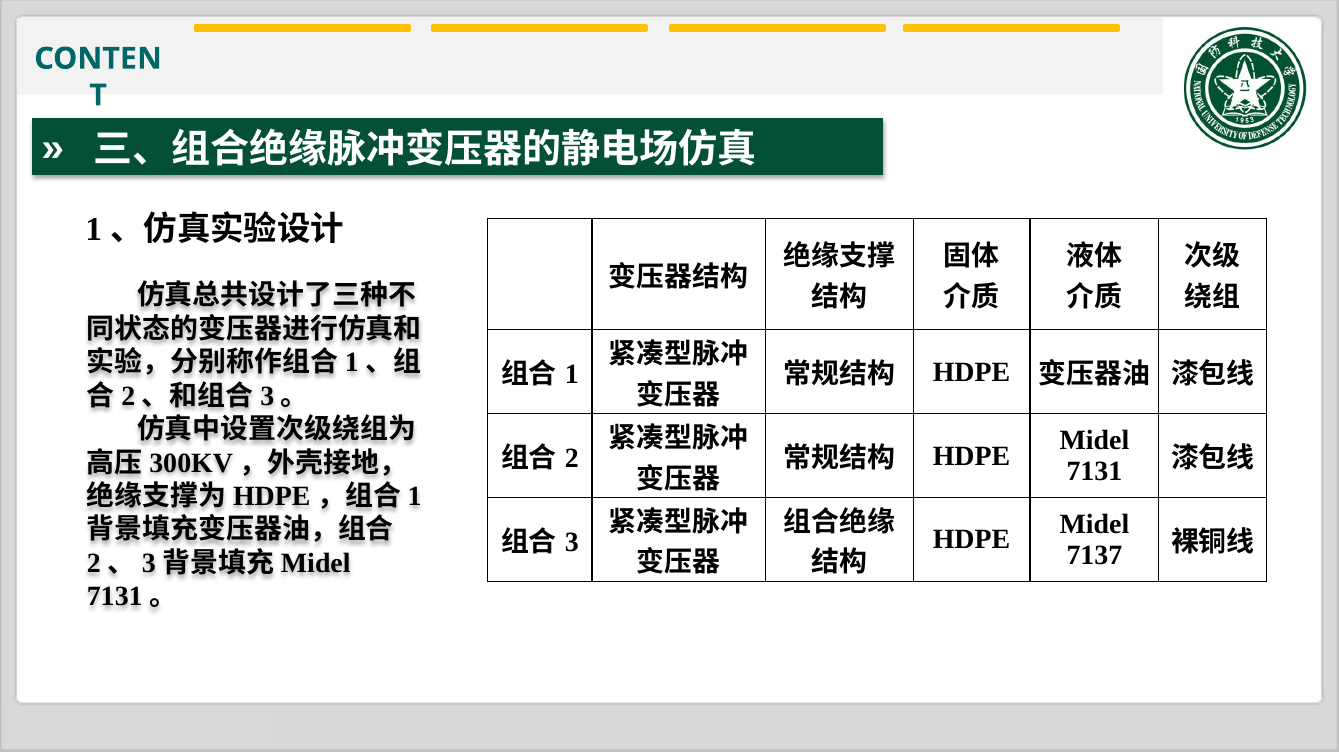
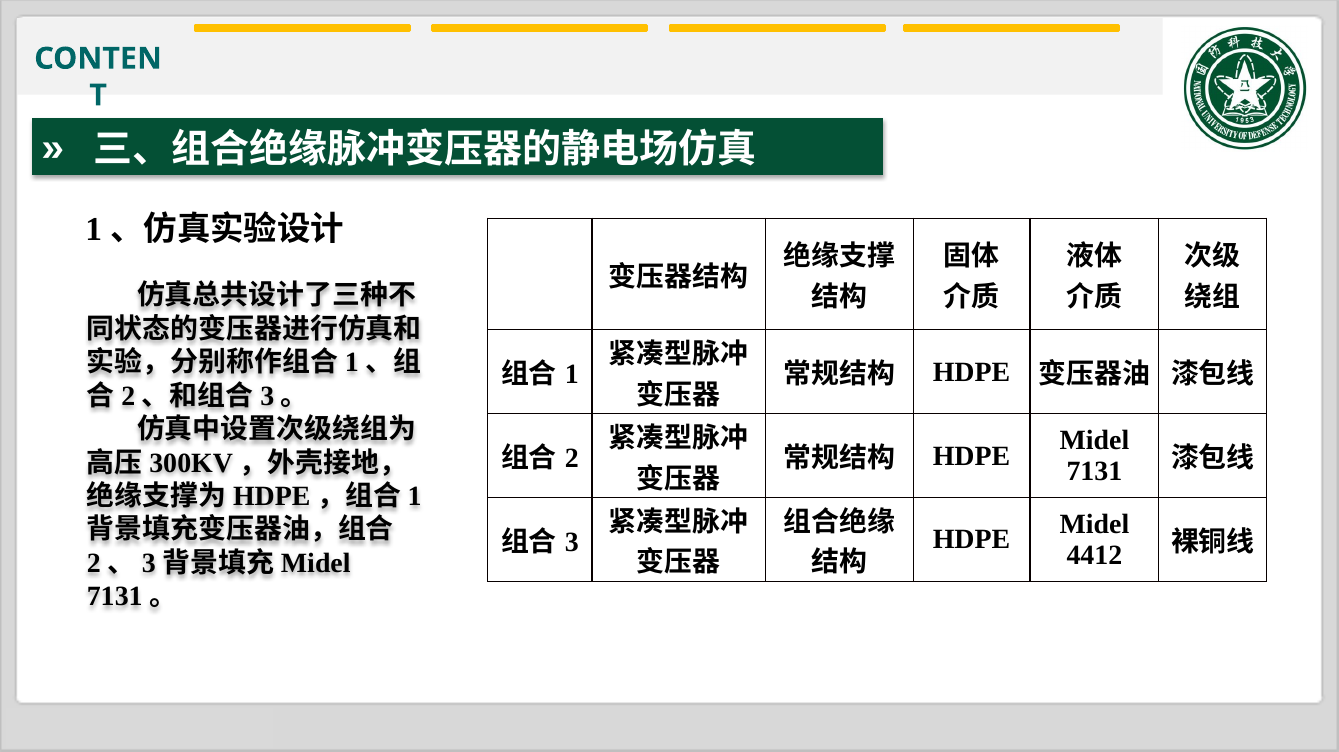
7137: 7137 -> 4412
